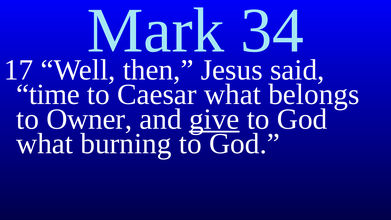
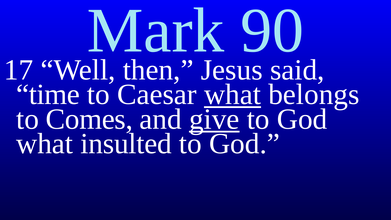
34: 34 -> 90
what at (233, 94) underline: none -> present
Owner: Owner -> Comes
burning: burning -> insulted
